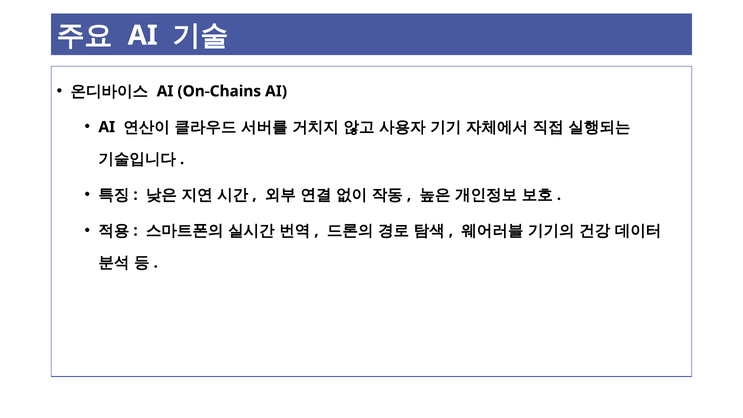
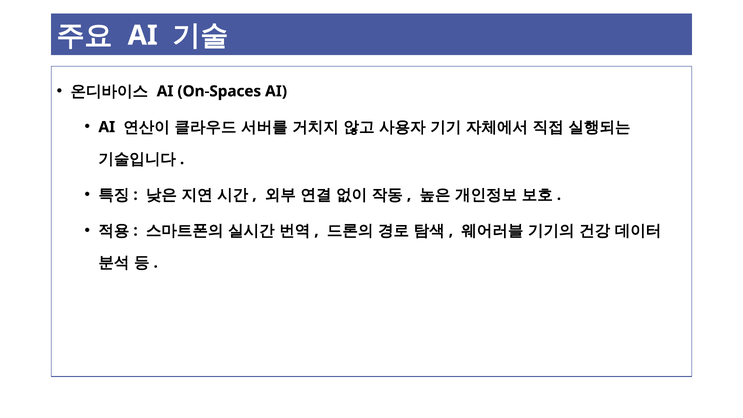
On-Chains: On-Chains -> On-Spaces
